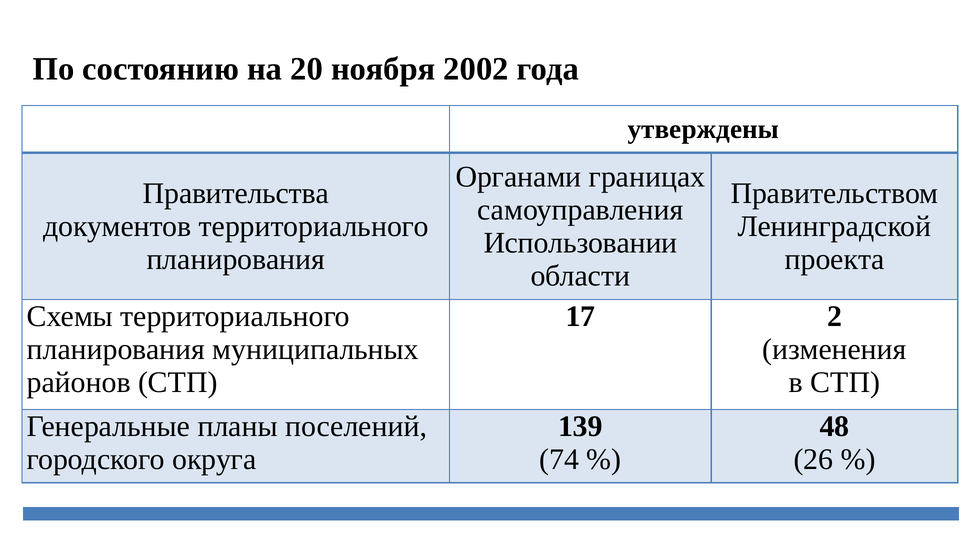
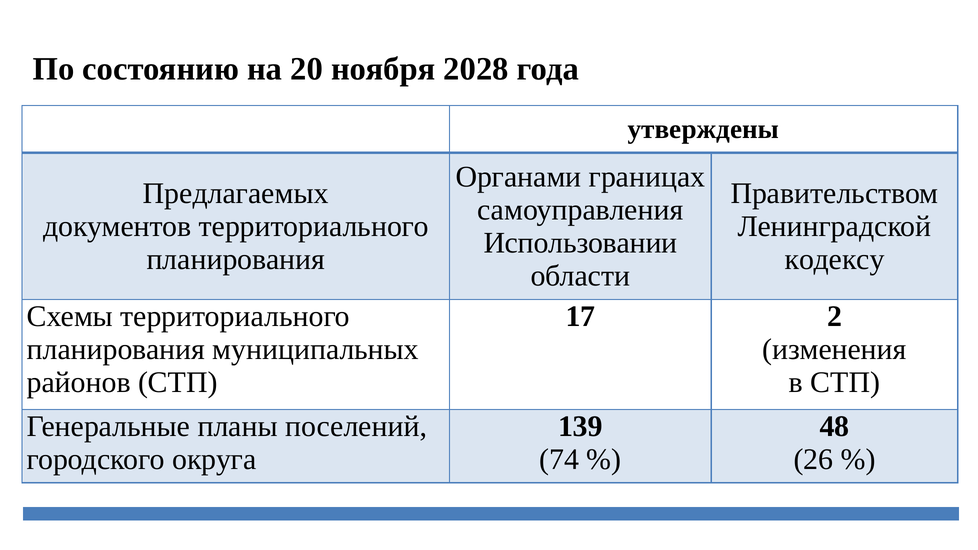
2002: 2002 -> 2028
Правительства: Правительства -> Предлагаемых
проекта: проекта -> кодексу
